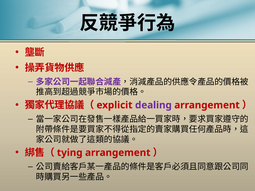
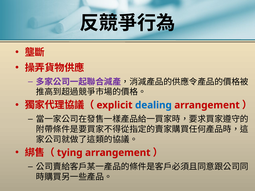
dealing colour: purple -> blue
